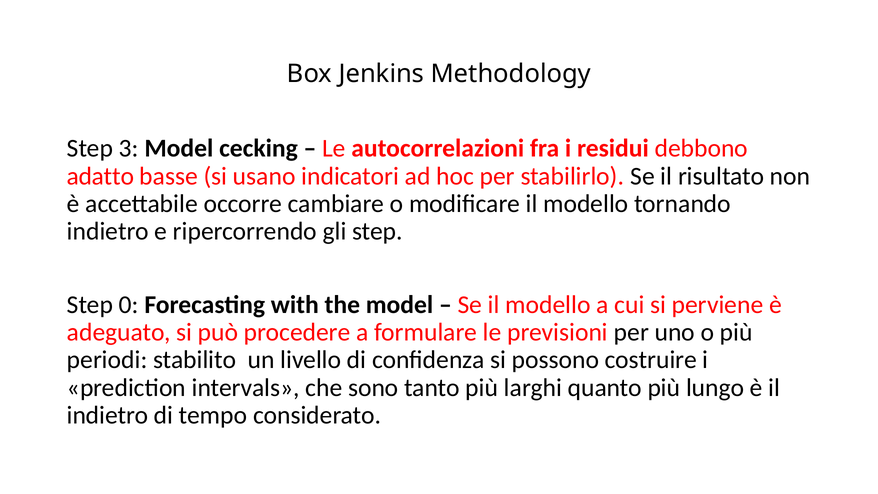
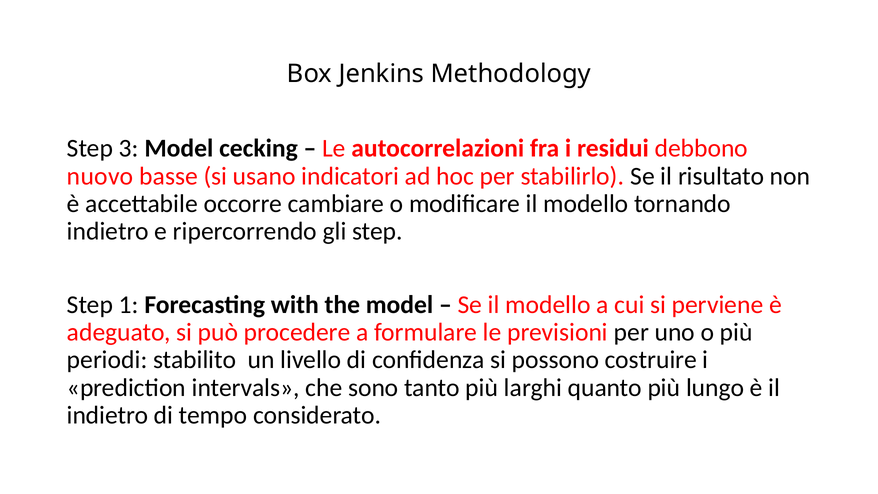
adatto: adatto -> nuovo
0: 0 -> 1
